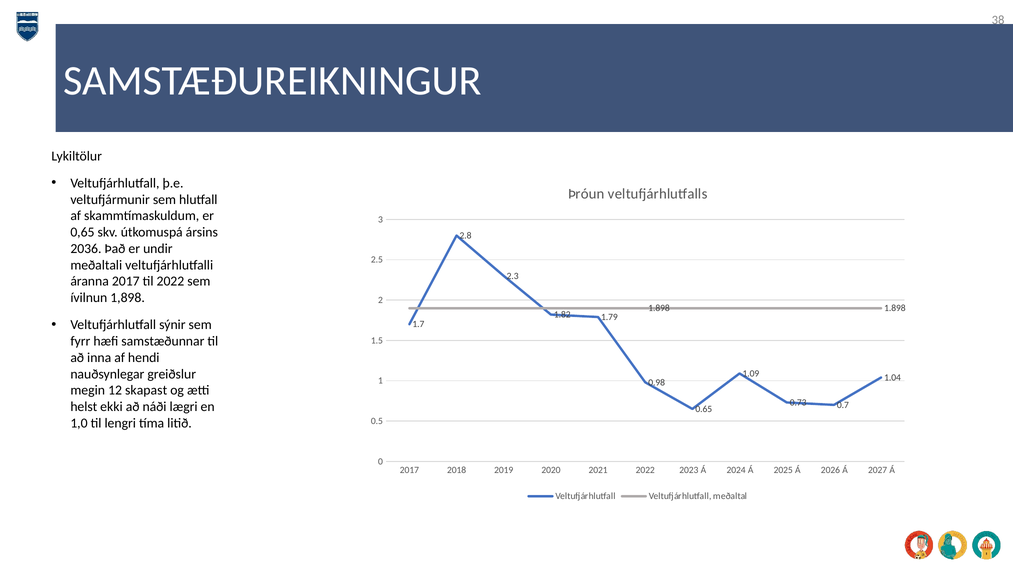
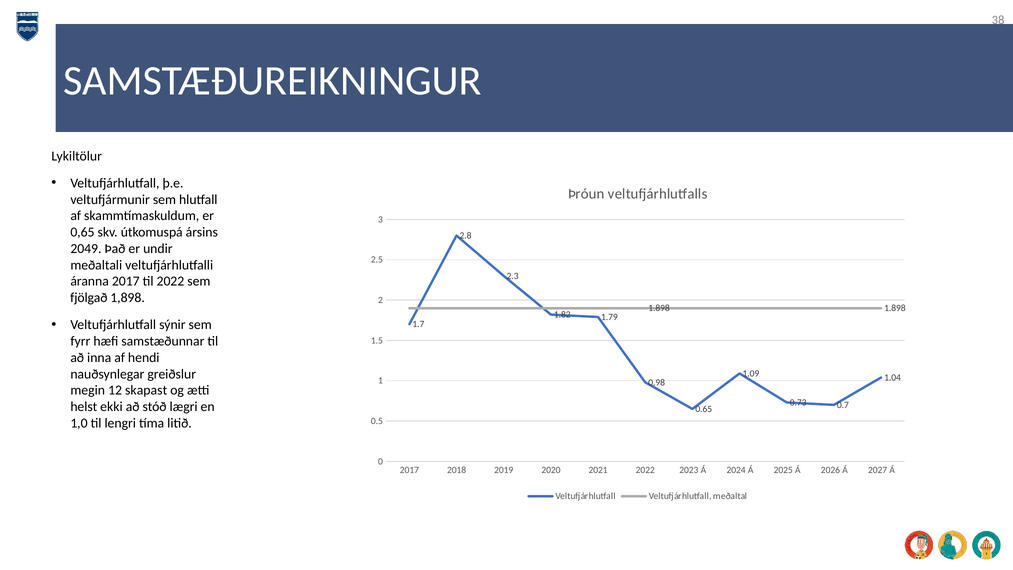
2036: 2036 -> 2049
ívilnun: ívilnun -> fjölgað
náði: náði -> stóð
